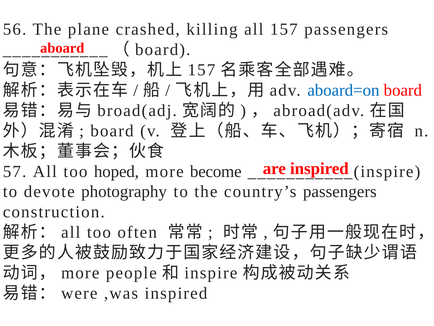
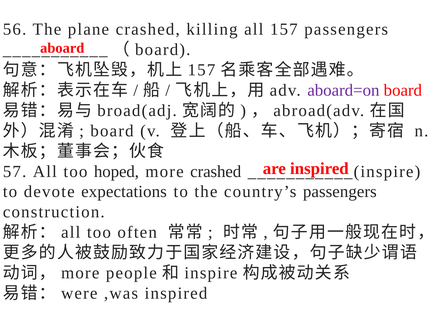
aboard=on colour: blue -> purple
more become: become -> crashed
photography: photography -> expectations
